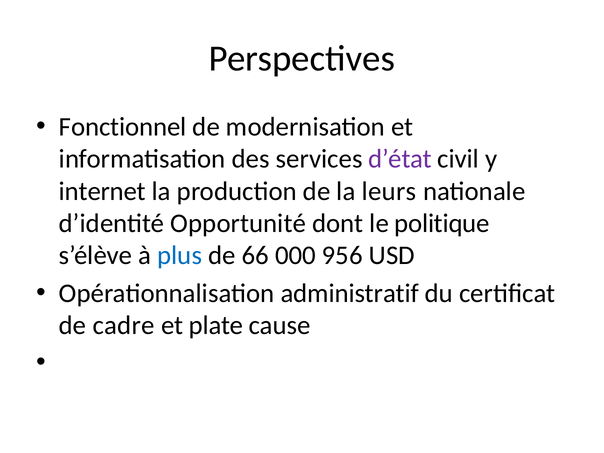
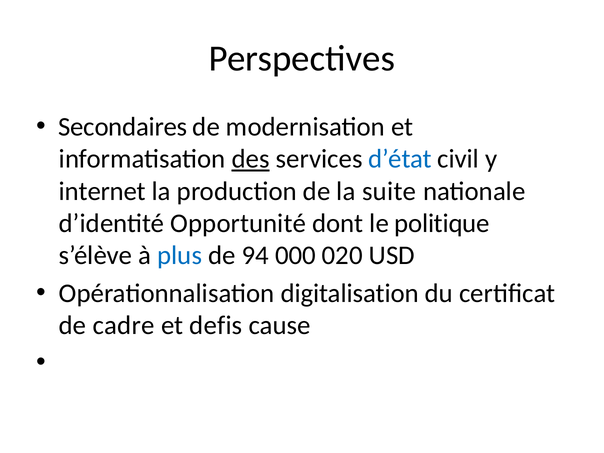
Fonctionnel: Fonctionnel -> Secondaires
des underline: none -> present
d’état colour: purple -> blue
leurs: leurs -> suite
66: 66 -> 94
956: 956 -> 020
administratif: administratif -> digitalisation
plate: plate -> defis
